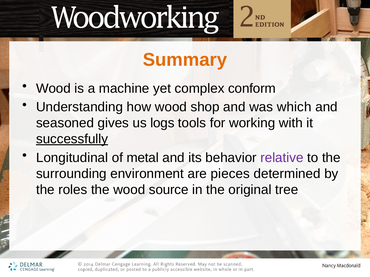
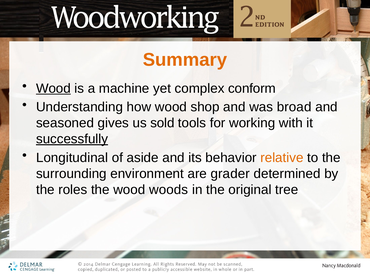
Wood at (53, 89) underline: none -> present
which: which -> broad
logs: logs -> sold
metal: metal -> aside
relative colour: purple -> orange
pieces: pieces -> grader
source: source -> woods
